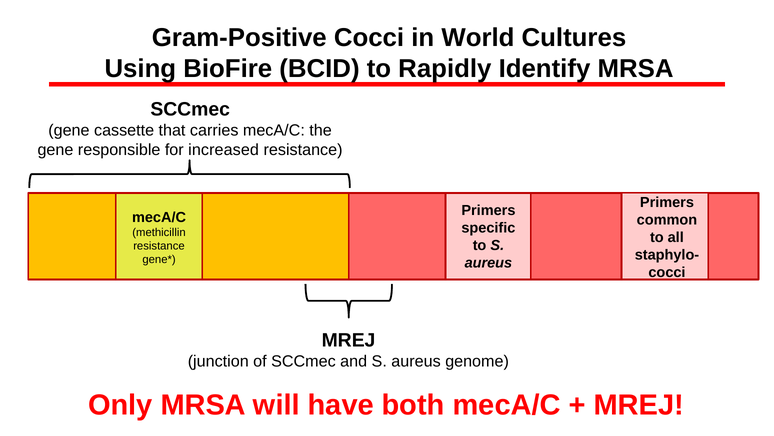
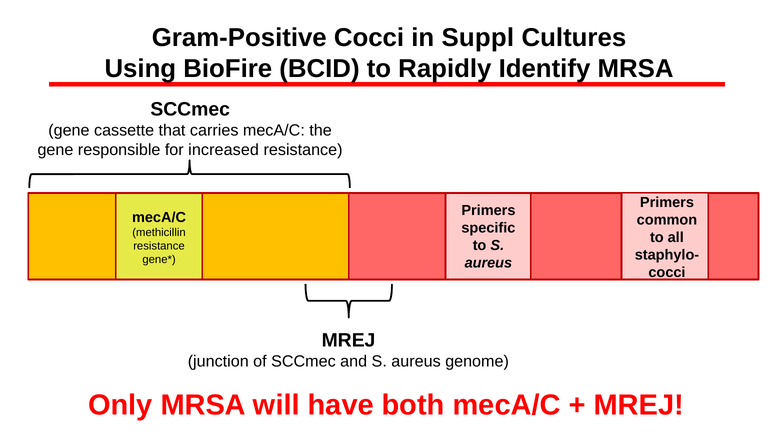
World: World -> Suppl
